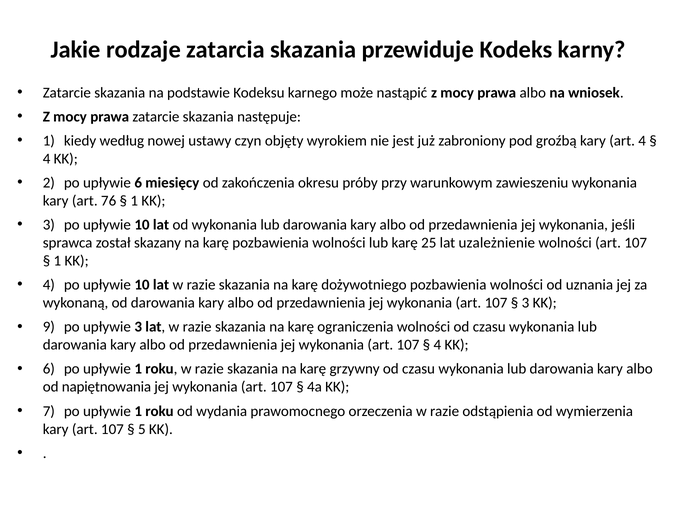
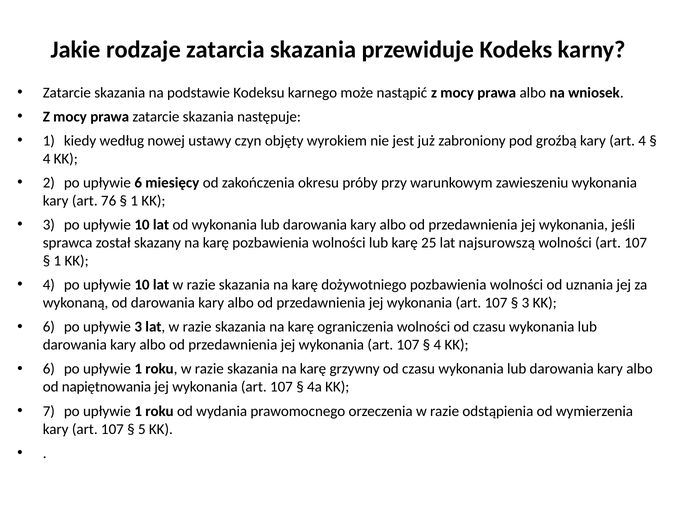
uzależnienie: uzależnienie -> najsurowszą
9 at (49, 327): 9 -> 6
